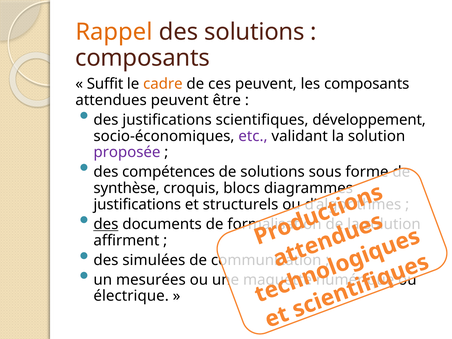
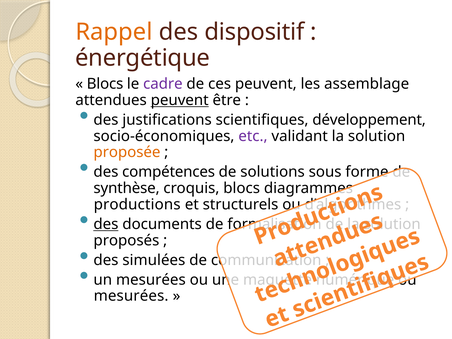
des solutions: solutions -> dispositif
composants at (143, 58): composants -> énergétique
Suffit at (105, 84): Suffit -> Blocs
cadre colour: orange -> purple
les composants: composants -> assemblage
peuvent at (180, 100) underline: none -> present
proposée colour: purple -> orange
justifications at (137, 205): justifications -> productions
affirment: affirment -> proposés
électrique at (131, 296): électrique -> mesurées
